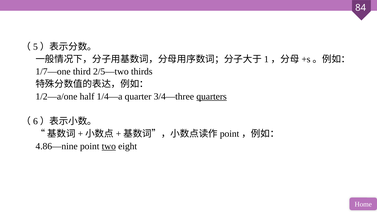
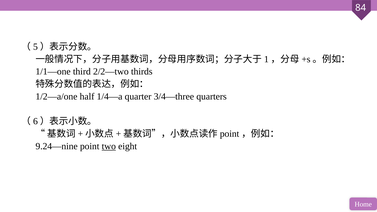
1/7—one: 1/7—one -> 1/1—one
2/5—two: 2/5—two -> 2/2—two
quarters underline: present -> none
4.86—nine: 4.86—nine -> 9.24—nine
